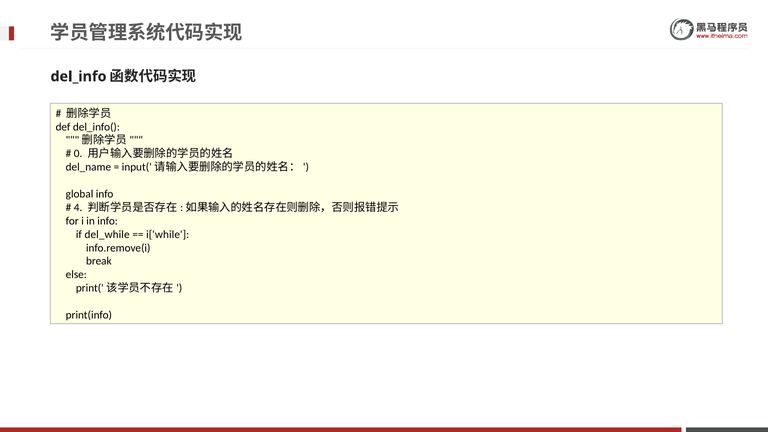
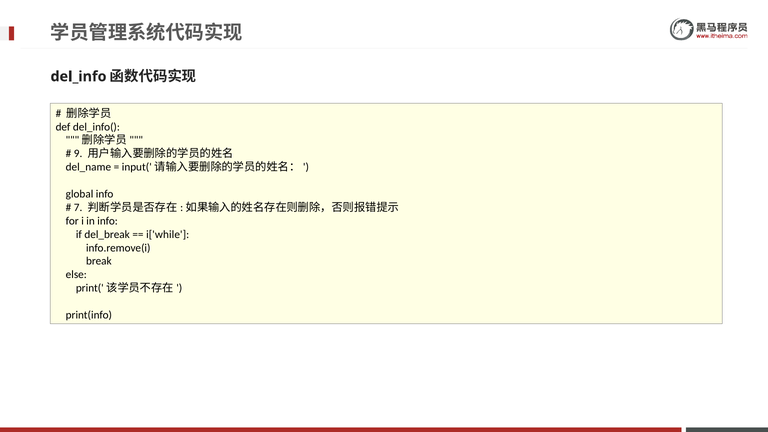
0: 0 -> 9
4: 4 -> 7
del_while: del_while -> del_break
